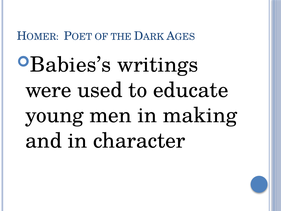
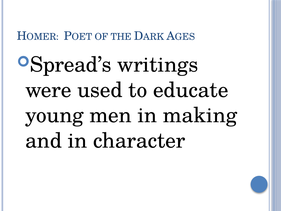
Babies’s: Babies’s -> Spread’s
